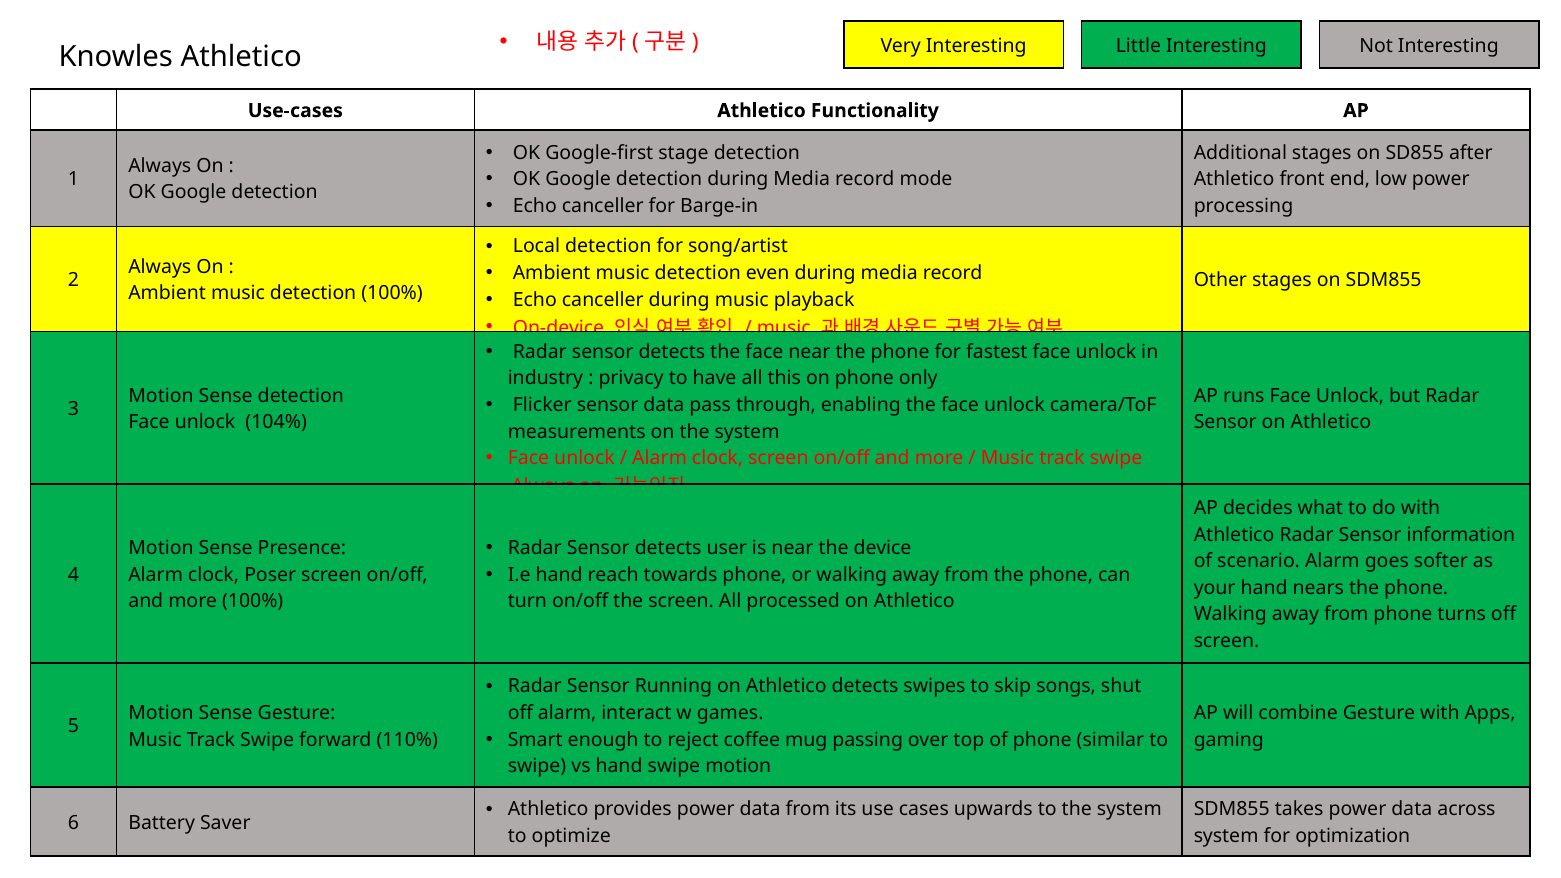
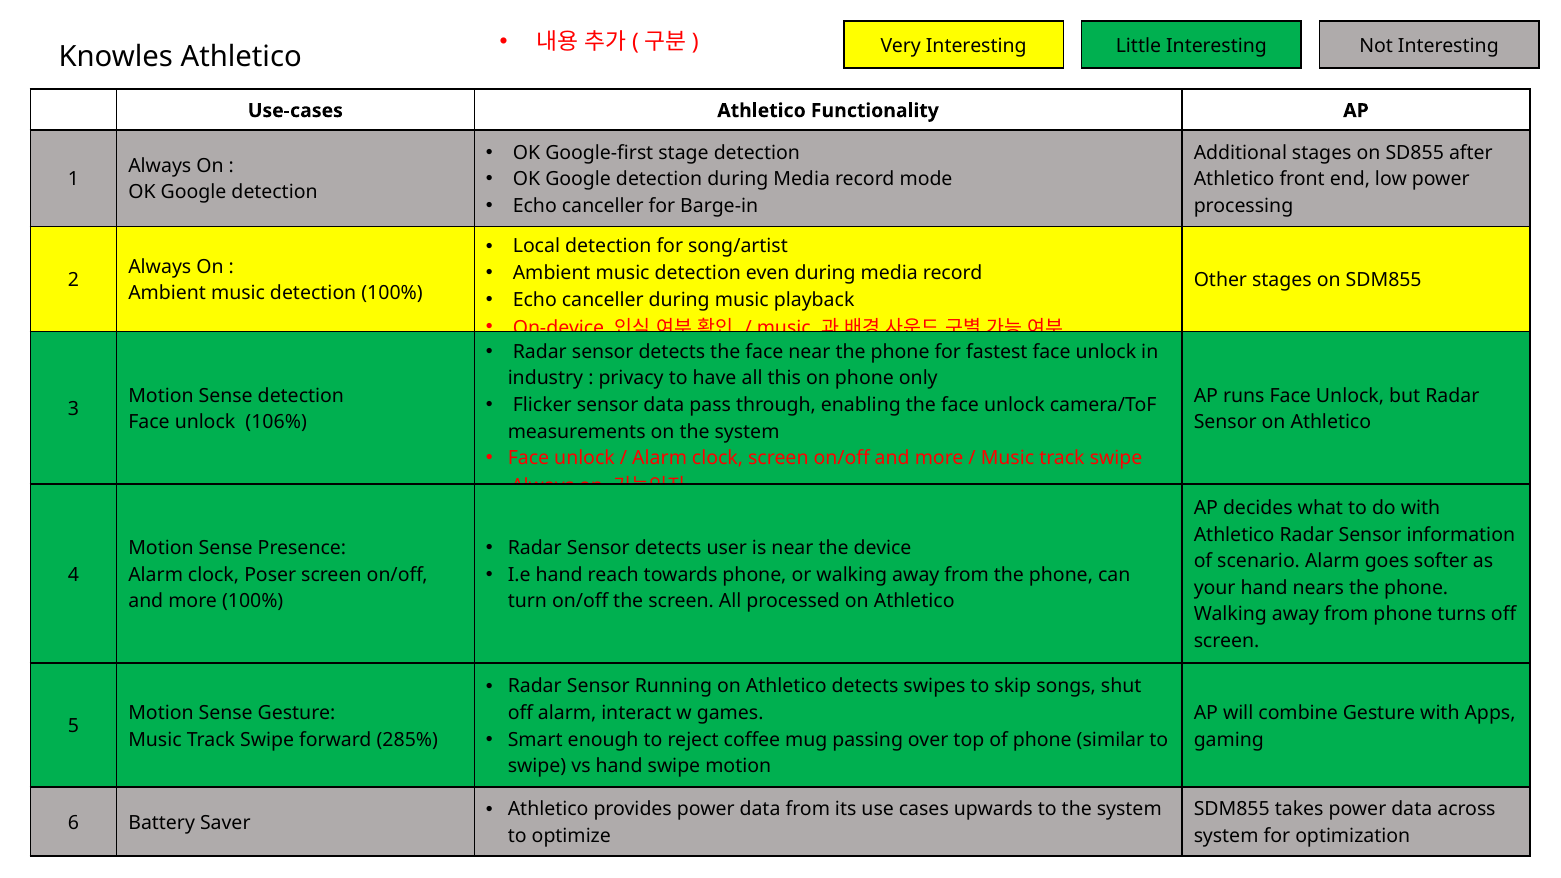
104%: 104% -> 106%
110%: 110% -> 285%
